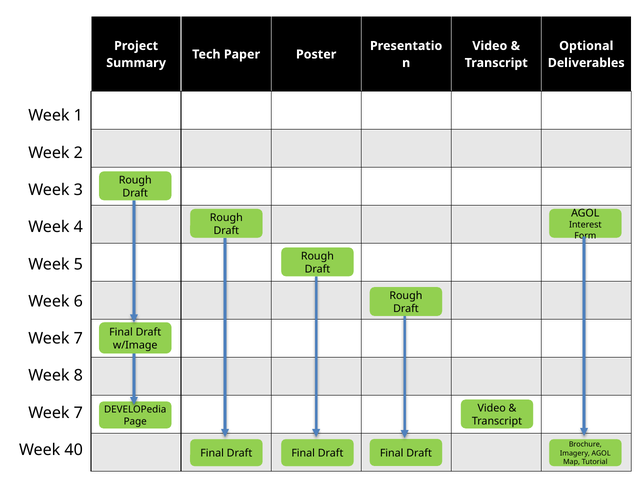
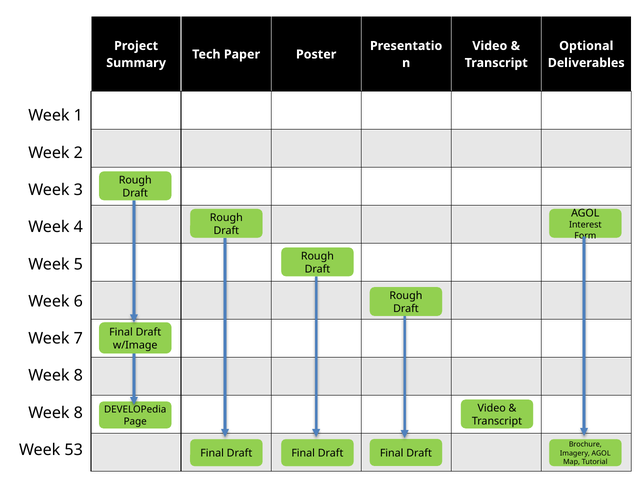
7 at (78, 413): 7 -> 8
40: 40 -> 53
